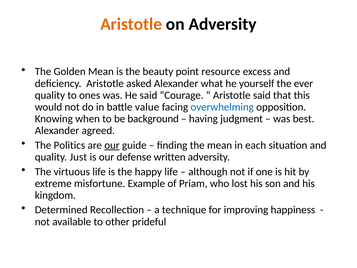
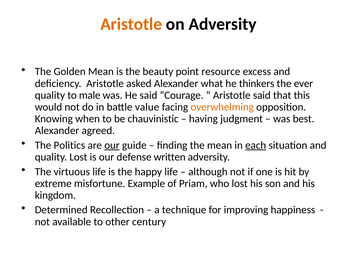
yourself: yourself -> thinkers
ones: ones -> male
overwhelming colour: blue -> orange
background: background -> chauvinistic
each underline: none -> present
quality Just: Just -> Lost
prideful: prideful -> century
